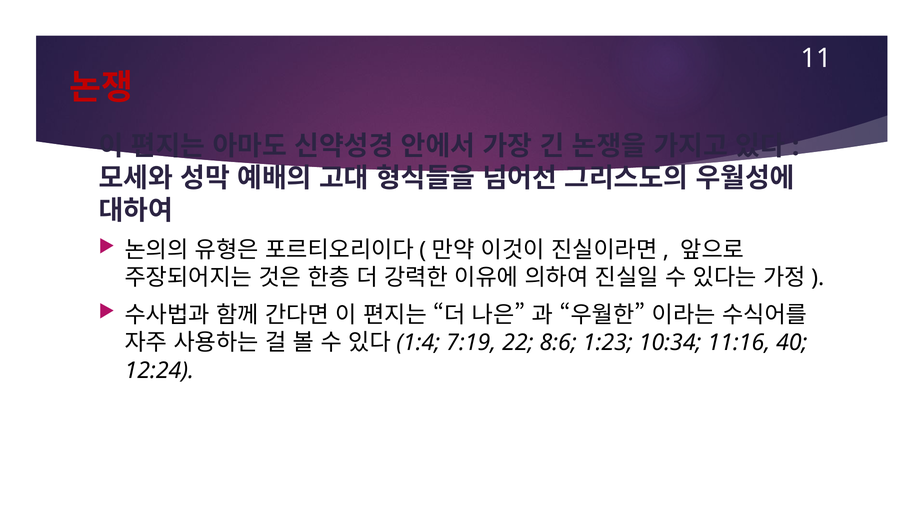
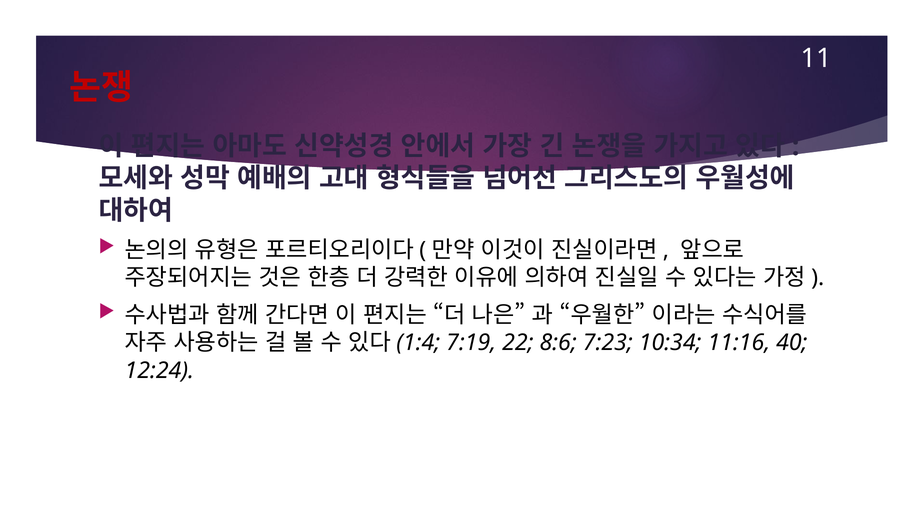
1:23: 1:23 -> 7:23
